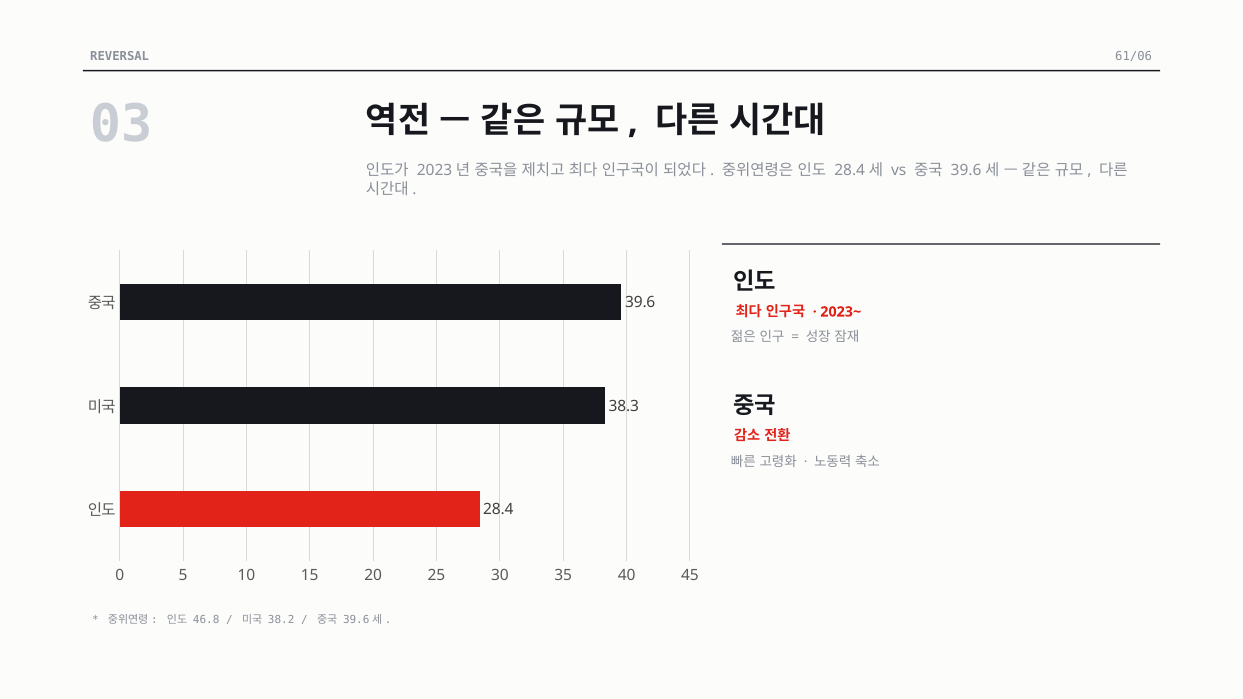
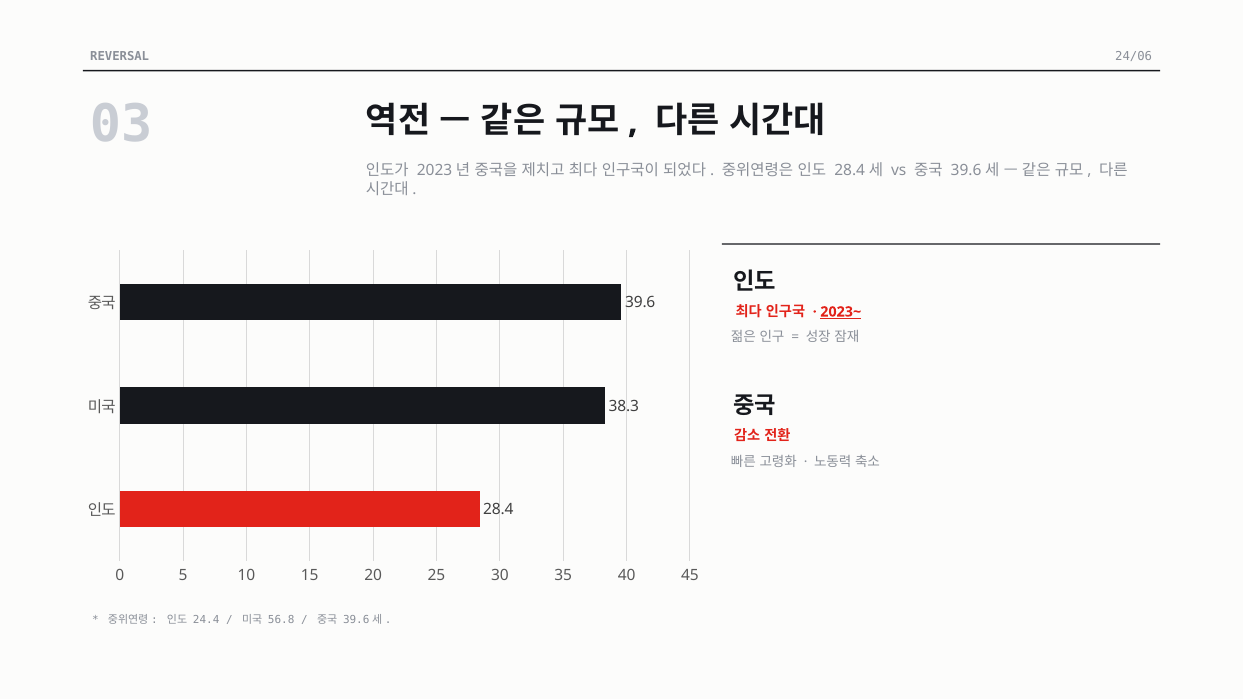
61/06: 61/06 -> 24/06
2023~ underline: none -> present
46.8: 46.8 -> 24.4
38.2: 38.2 -> 56.8
